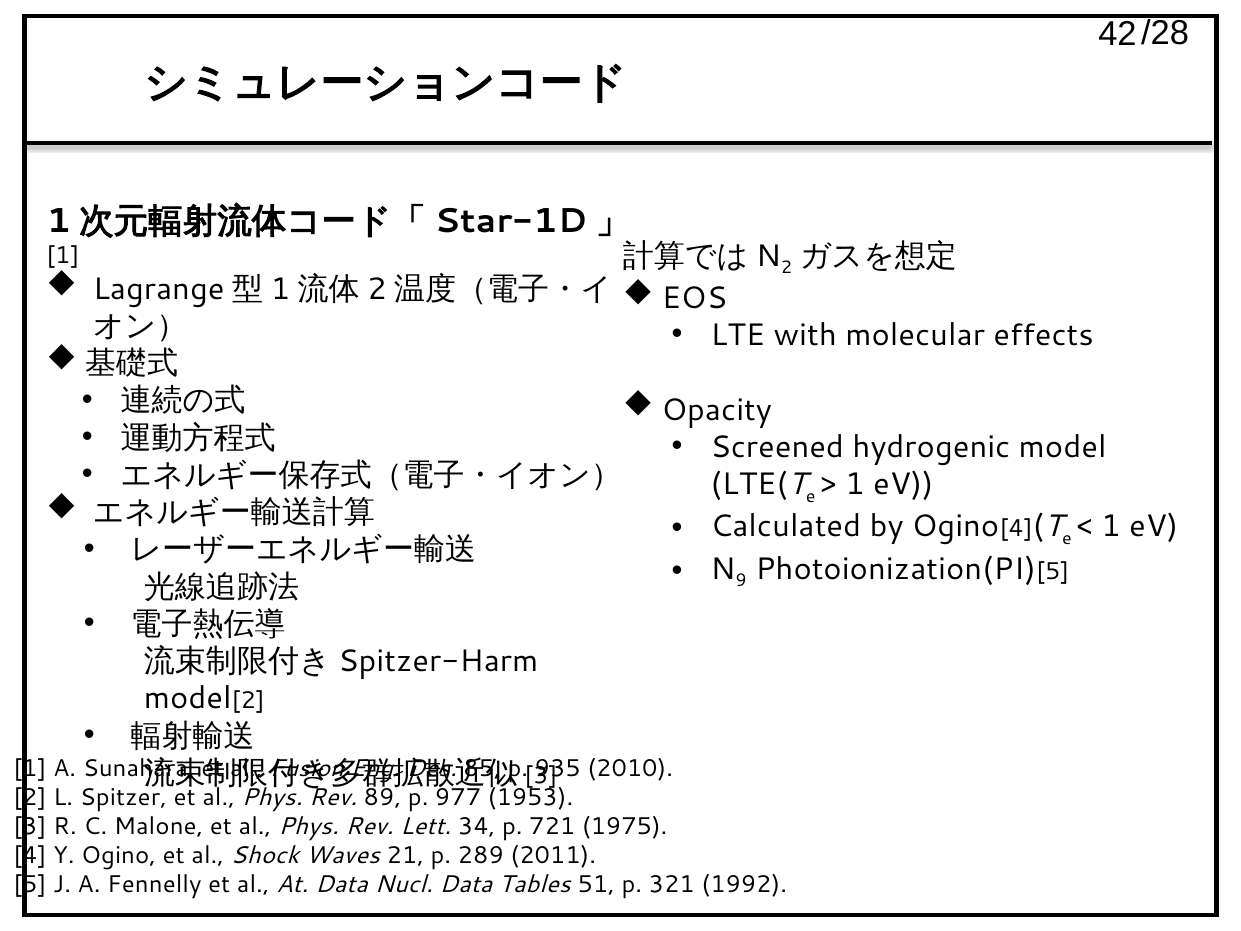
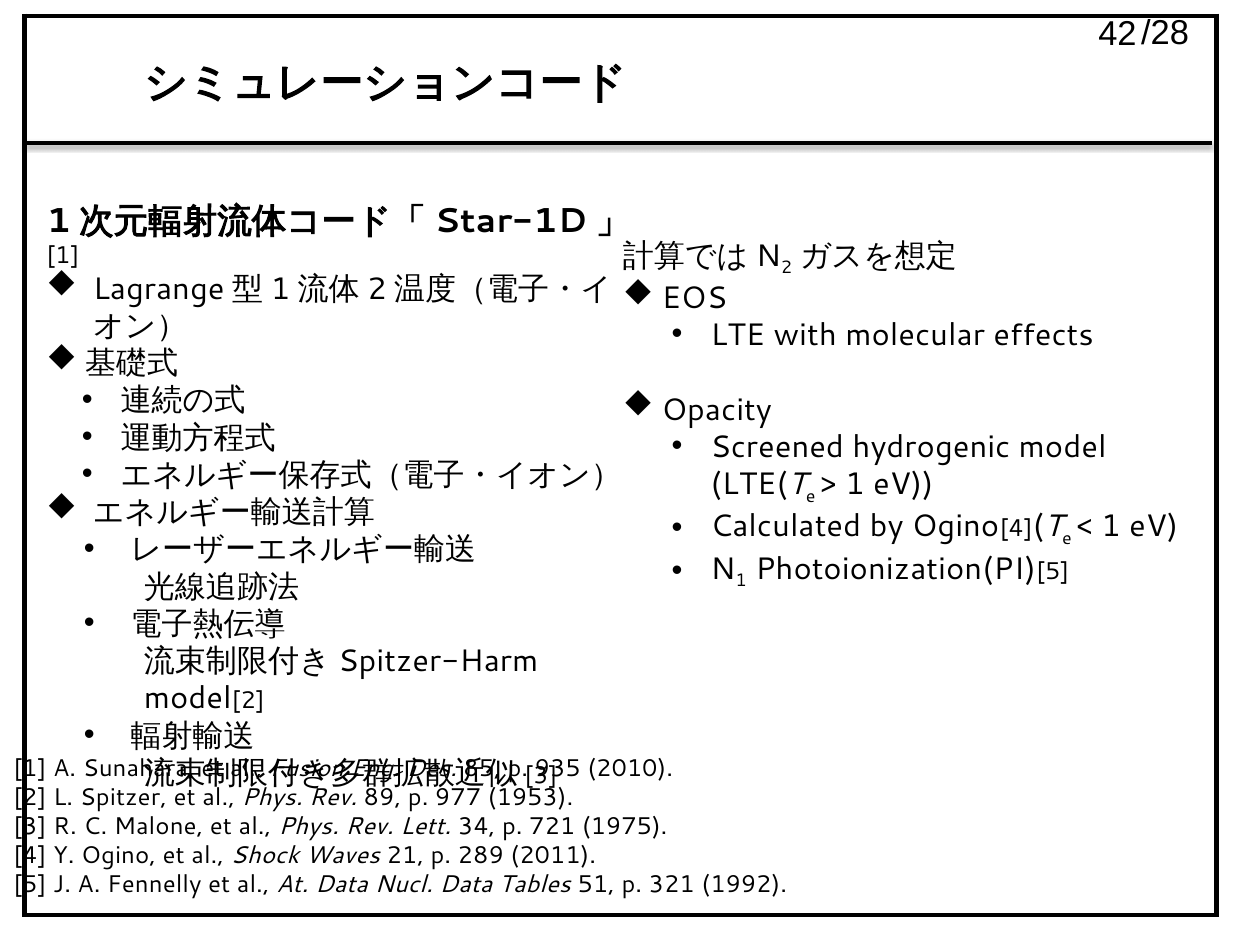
9 at (741, 581): 9 -> 1
